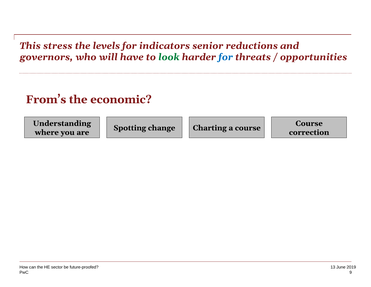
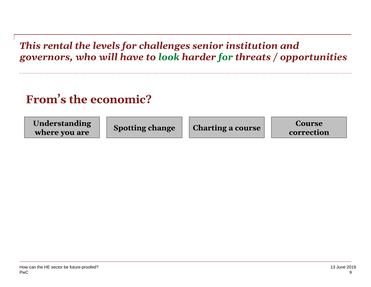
stress: stress -> rental
indicators: indicators -> challenges
reductions: reductions -> institution
for at (226, 57) colour: blue -> green
